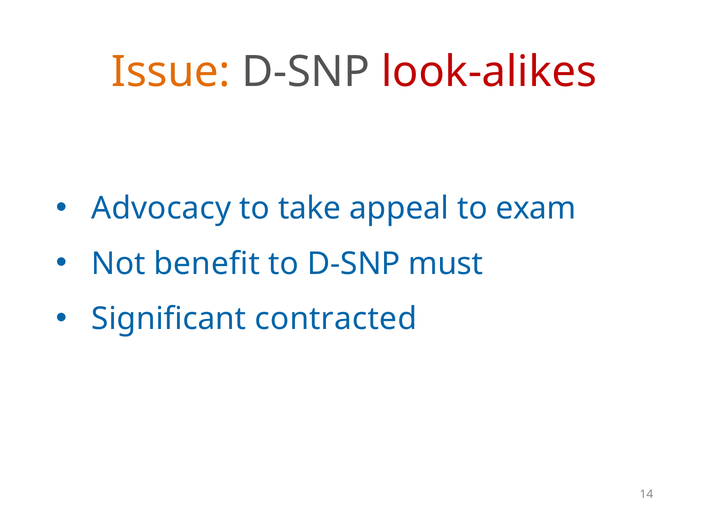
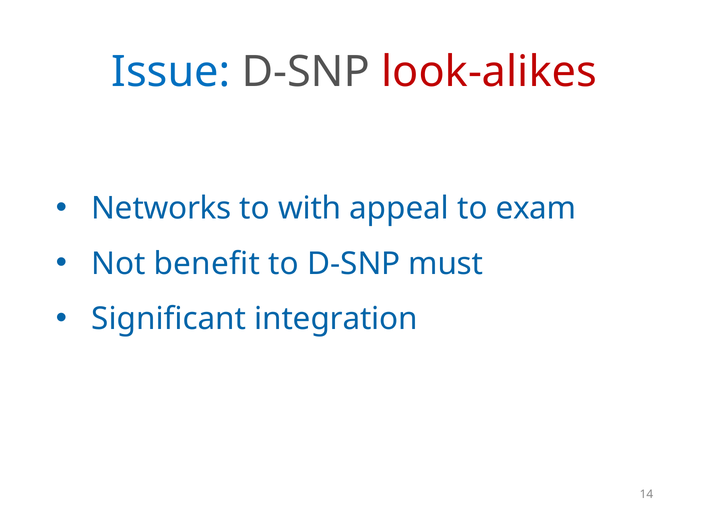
Issue colour: orange -> blue
Advocacy: Advocacy -> Networks
take: take -> with
contracted: contracted -> integration
